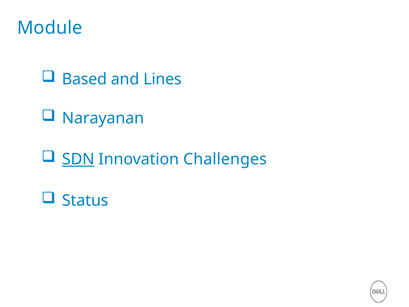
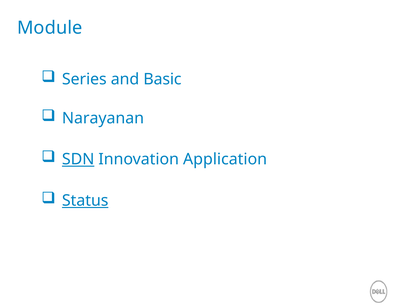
Based: Based -> Series
Lines: Lines -> Basic
Challenges: Challenges -> Application
Status underline: none -> present
